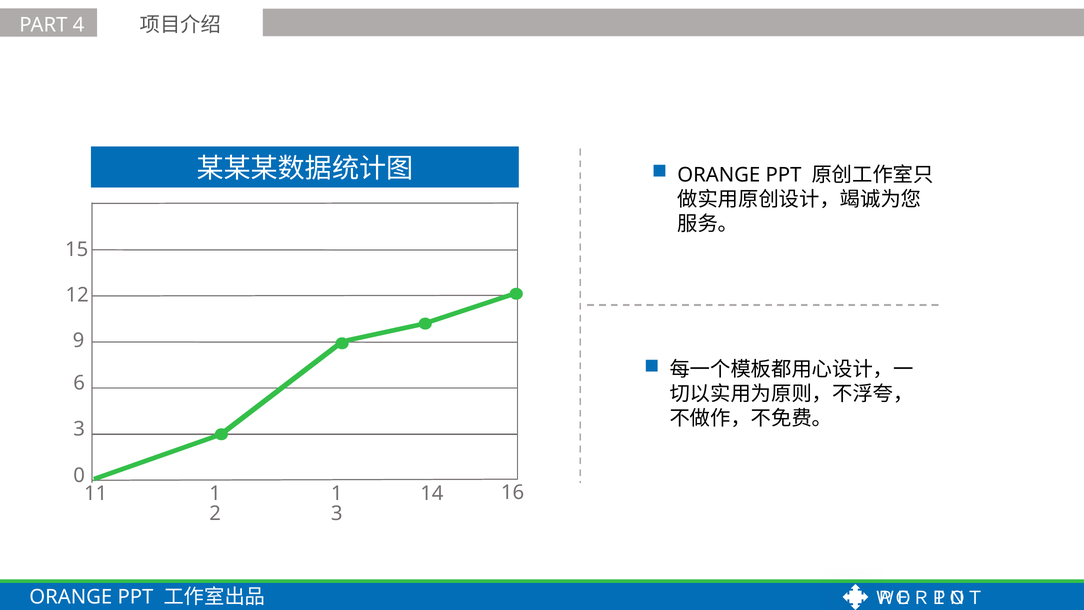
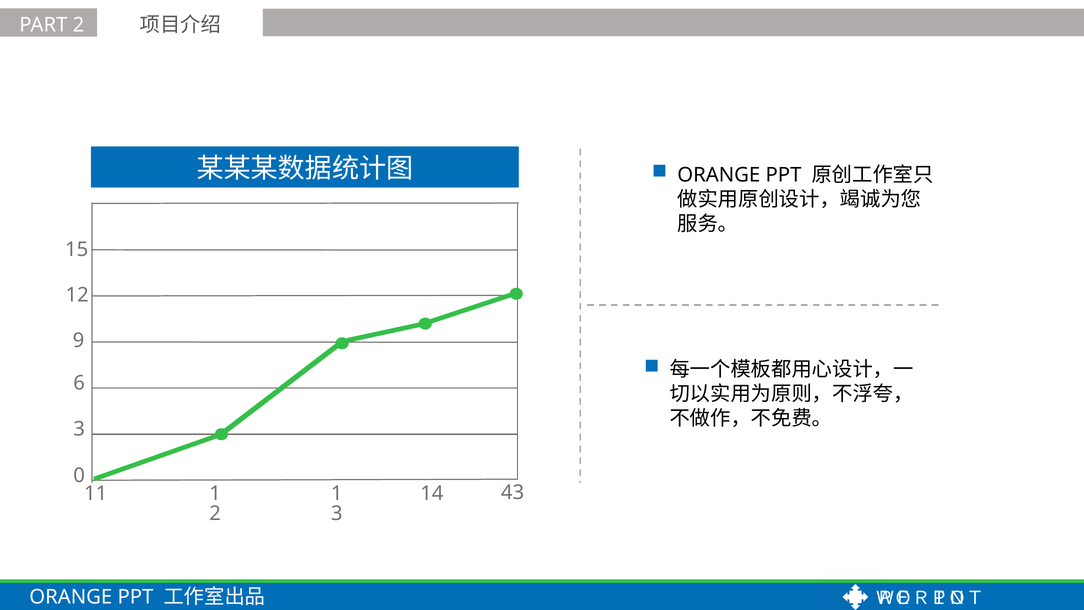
PART 4: 4 -> 2
16: 16 -> 43
